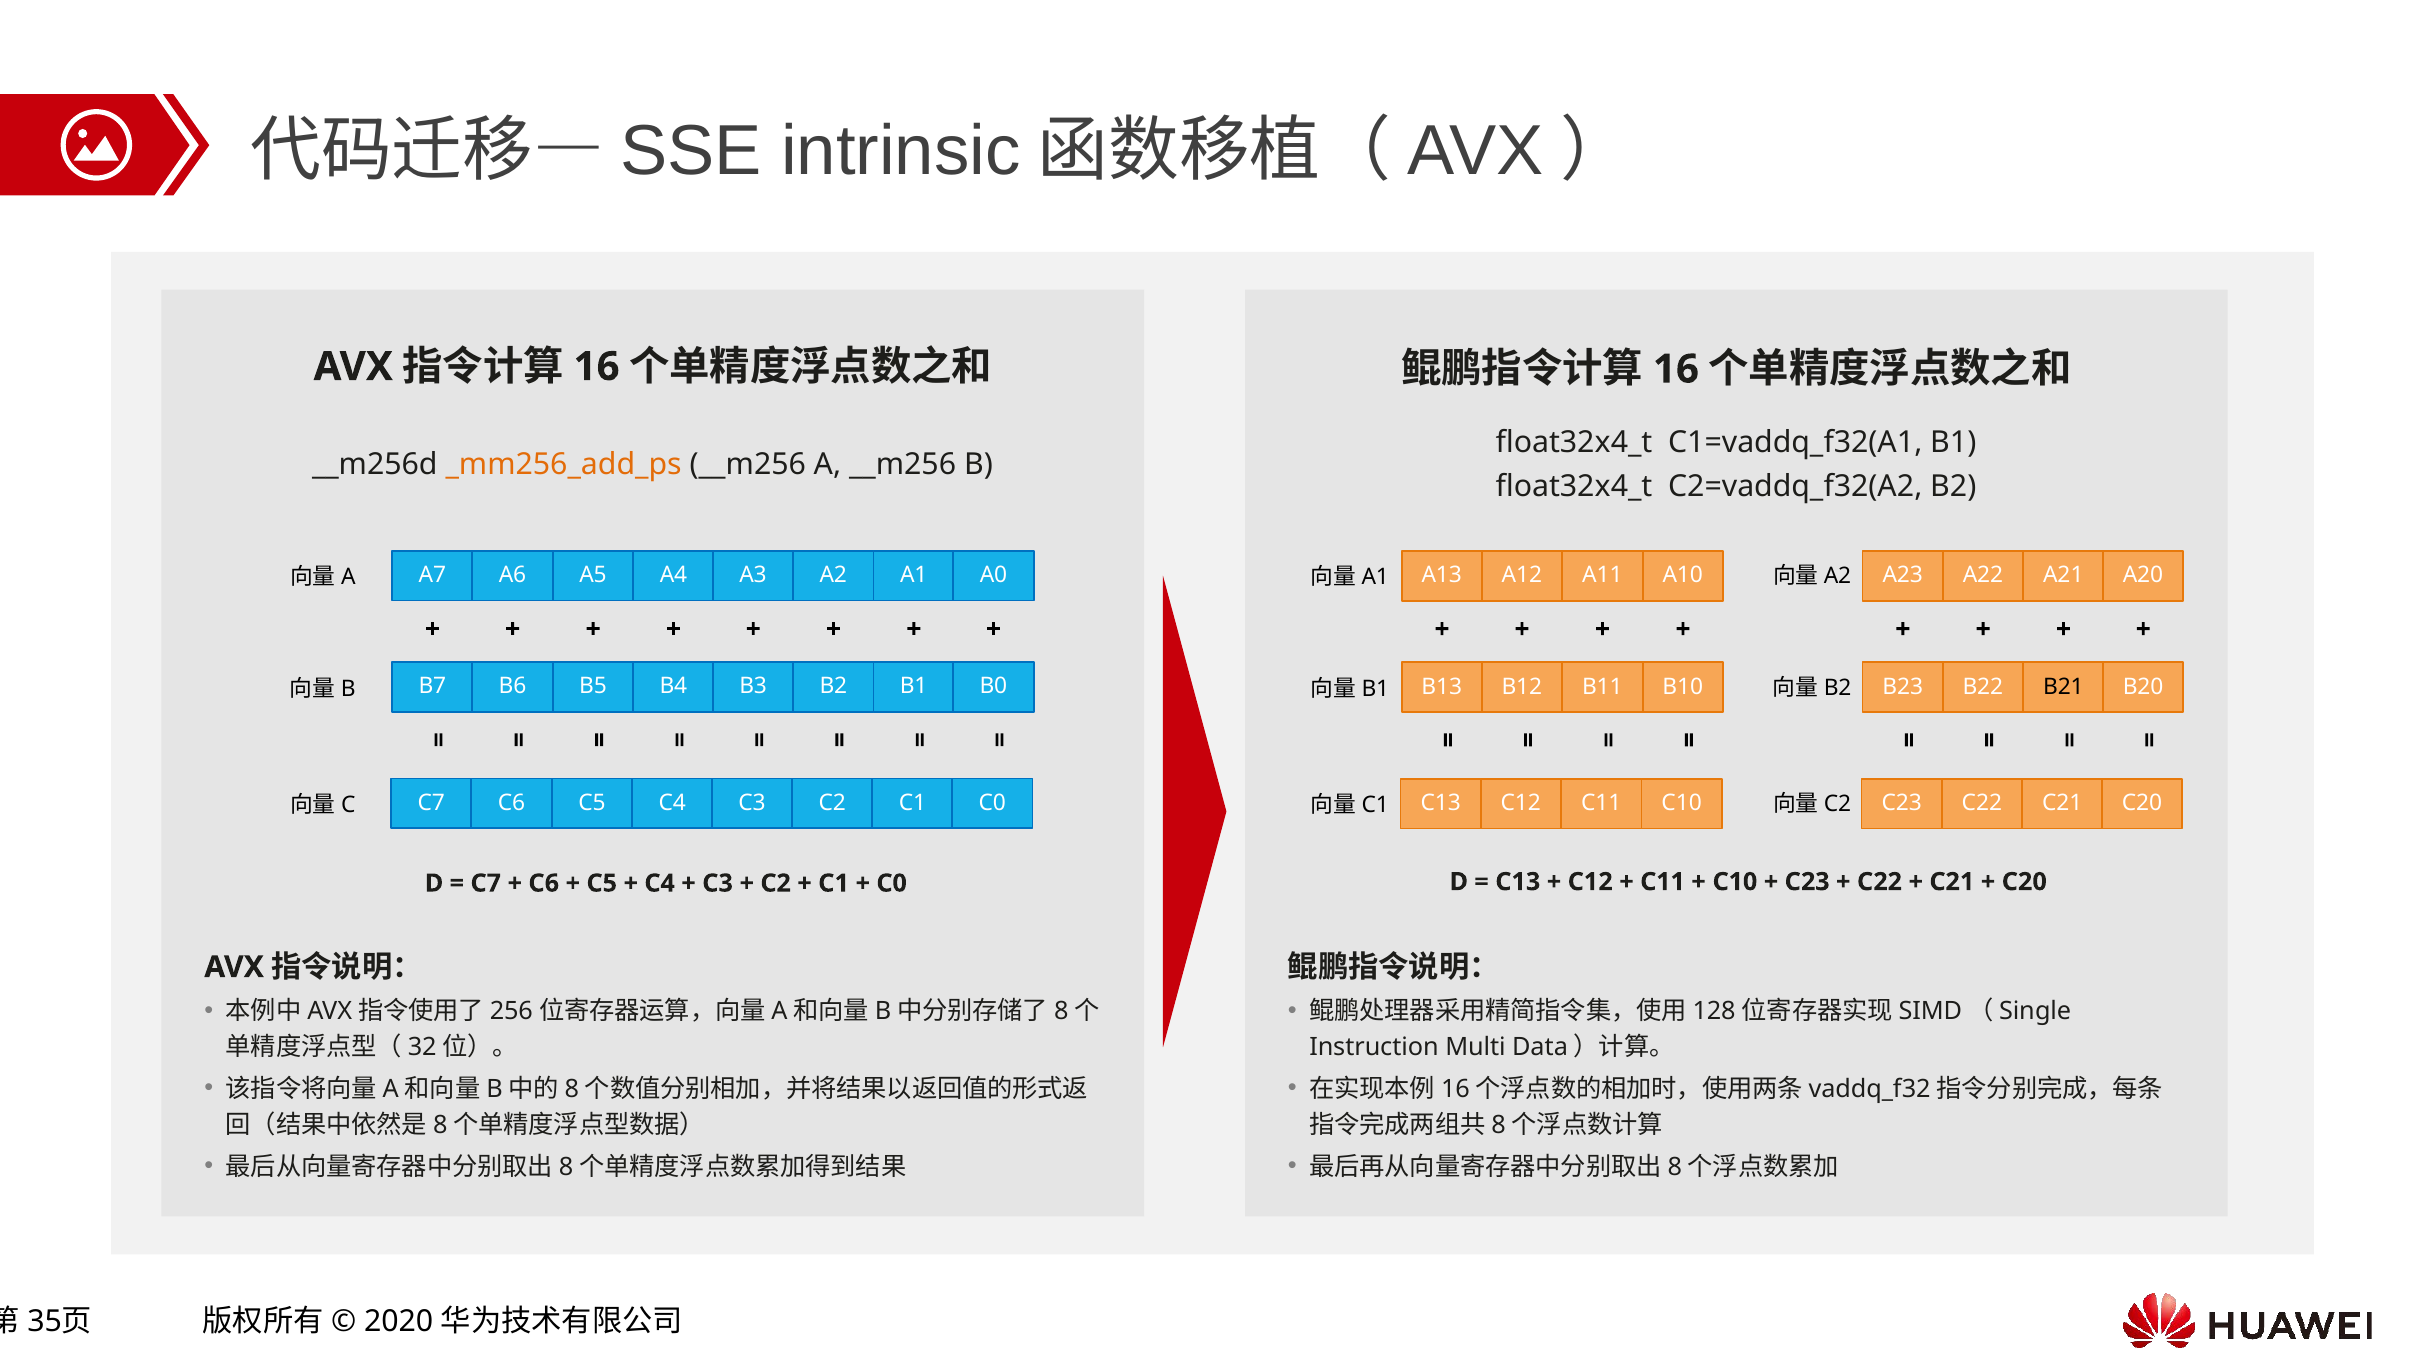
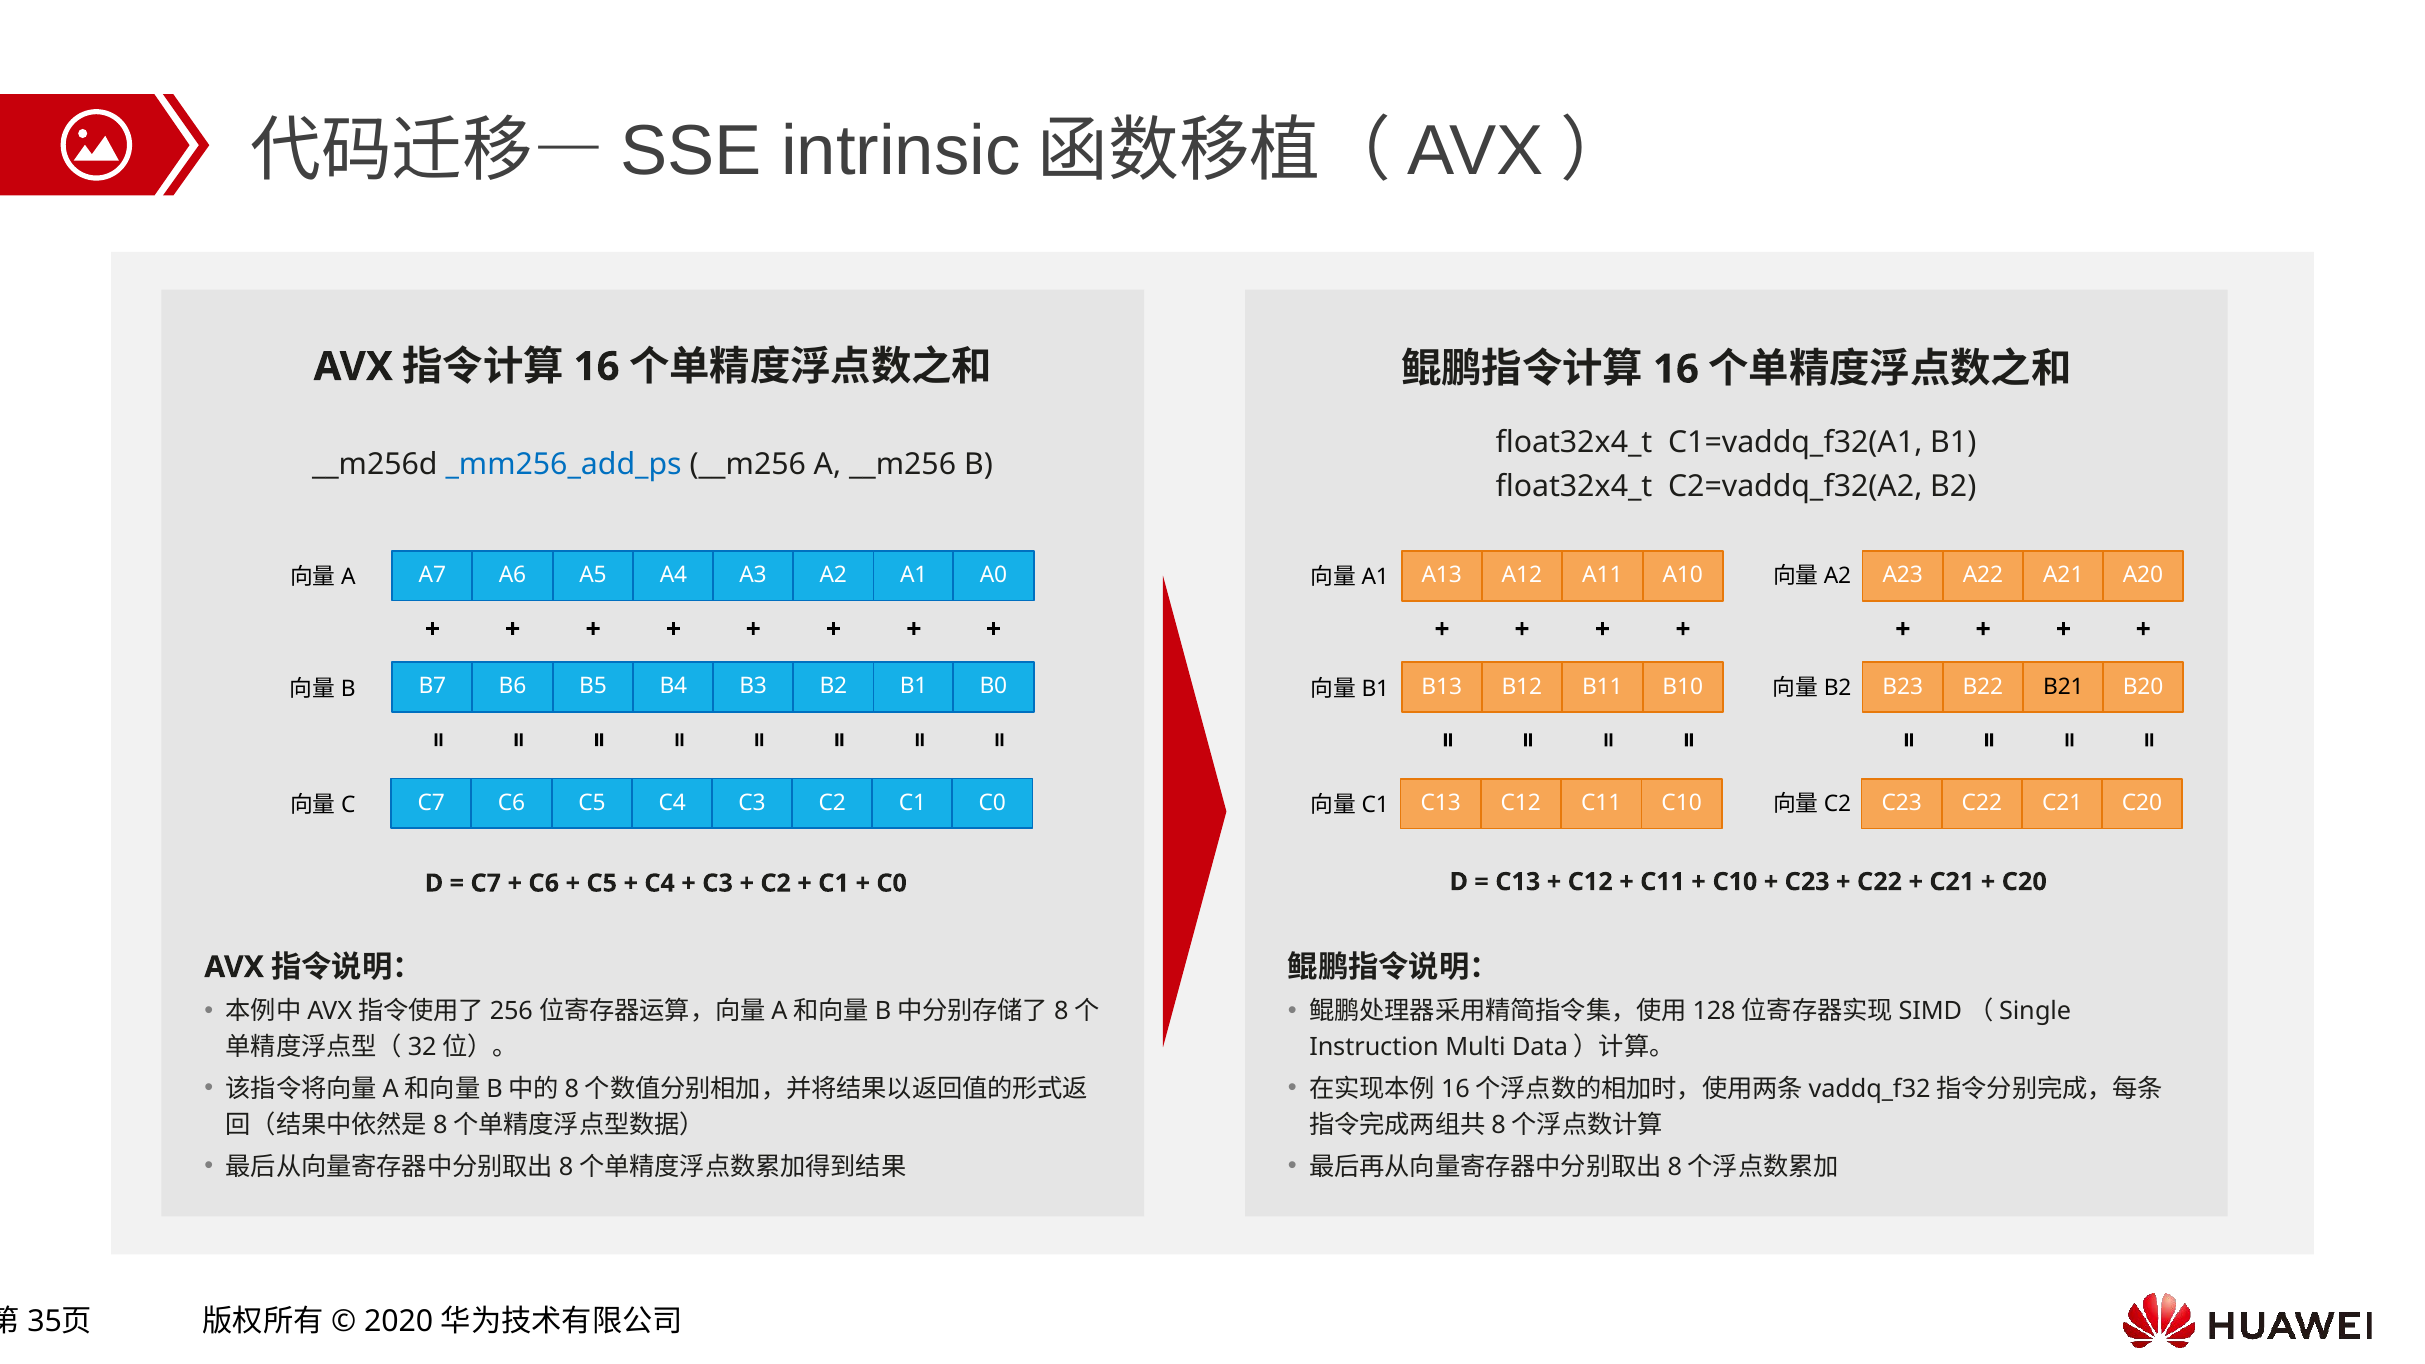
_mm256_add_ps colour: orange -> blue
